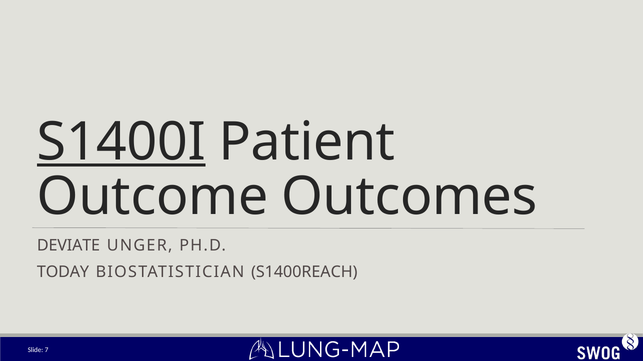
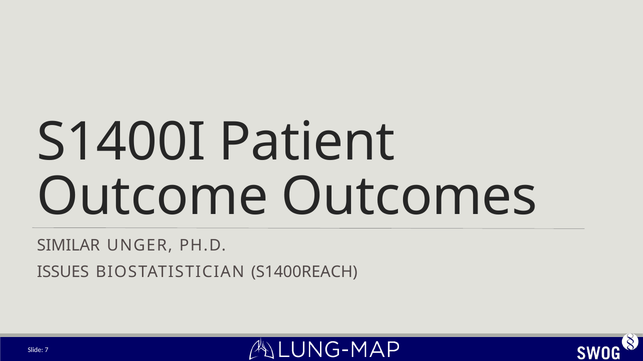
S1400I underline: present -> none
DEVIATE: DEVIATE -> SIMILAR
TODAY: TODAY -> ISSUES
